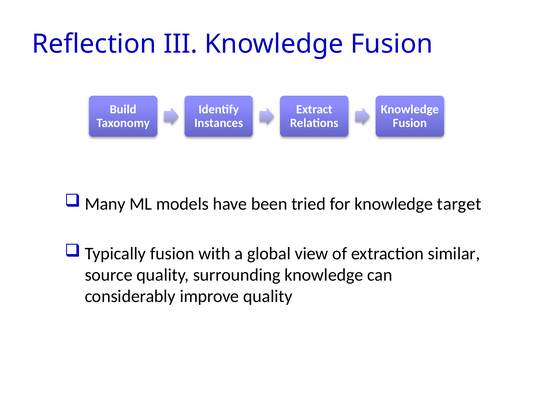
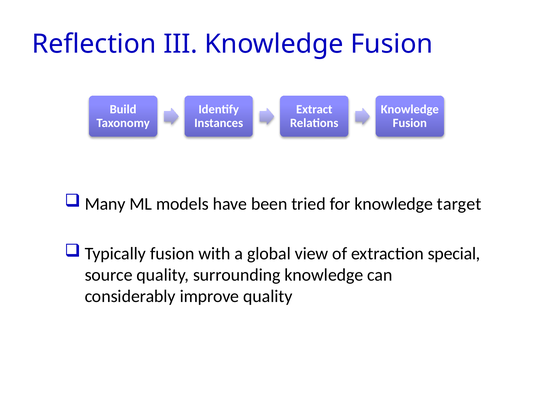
similar: similar -> special
